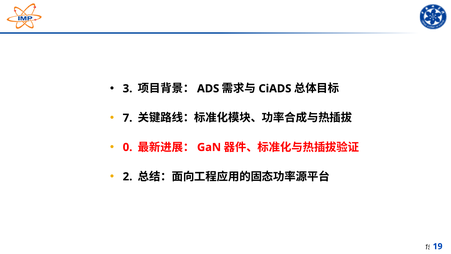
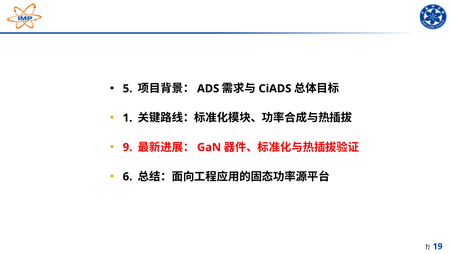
3: 3 -> 5
7: 7 -> 1
0: 0 -> 9
2: 2 -> 6
